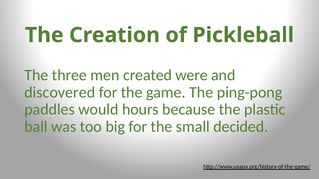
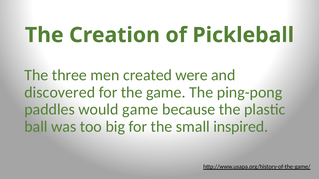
would hours: hours -> game
decided: decided -> inspired
